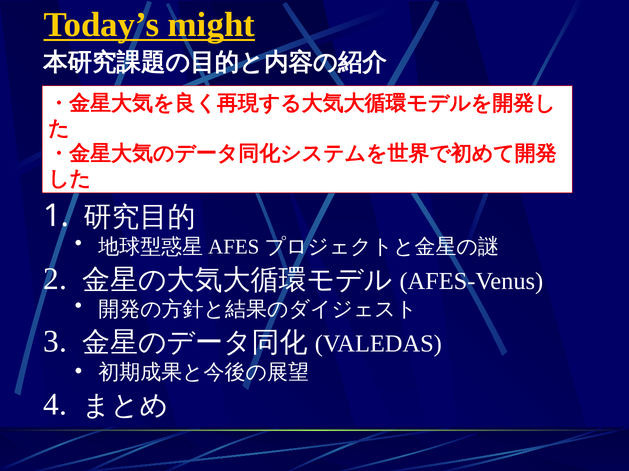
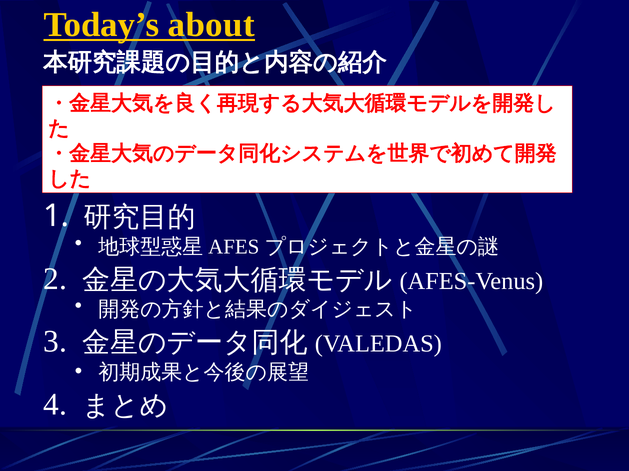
might: might -> about
